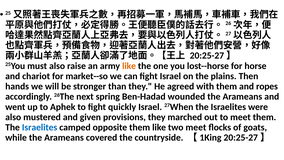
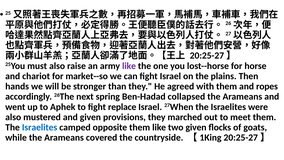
like at (129, 66) colour: orange -> purple
wounded: wounded -> collapsed
quickly: quickly -> replace
two meet: meet -> given
